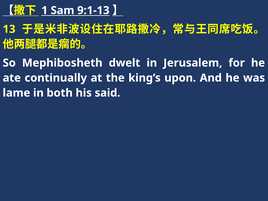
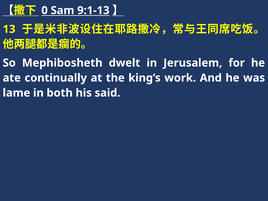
1: 1 -> 0
upon: upon -> work
